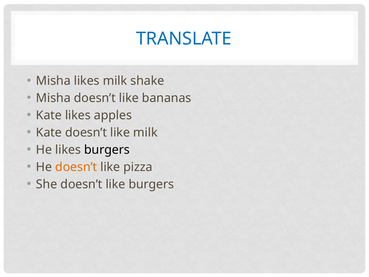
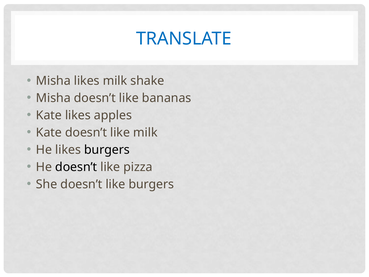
doesn’t at (76, 167) colour: orange -> black
